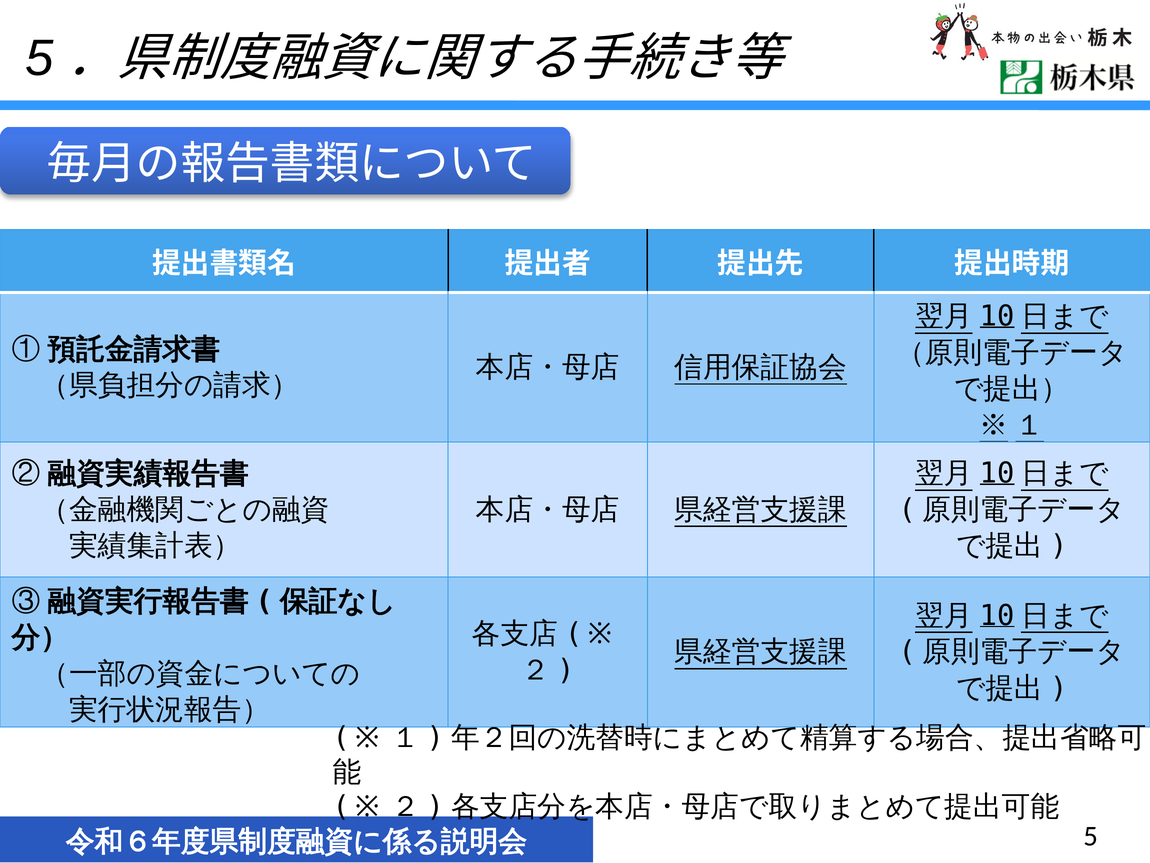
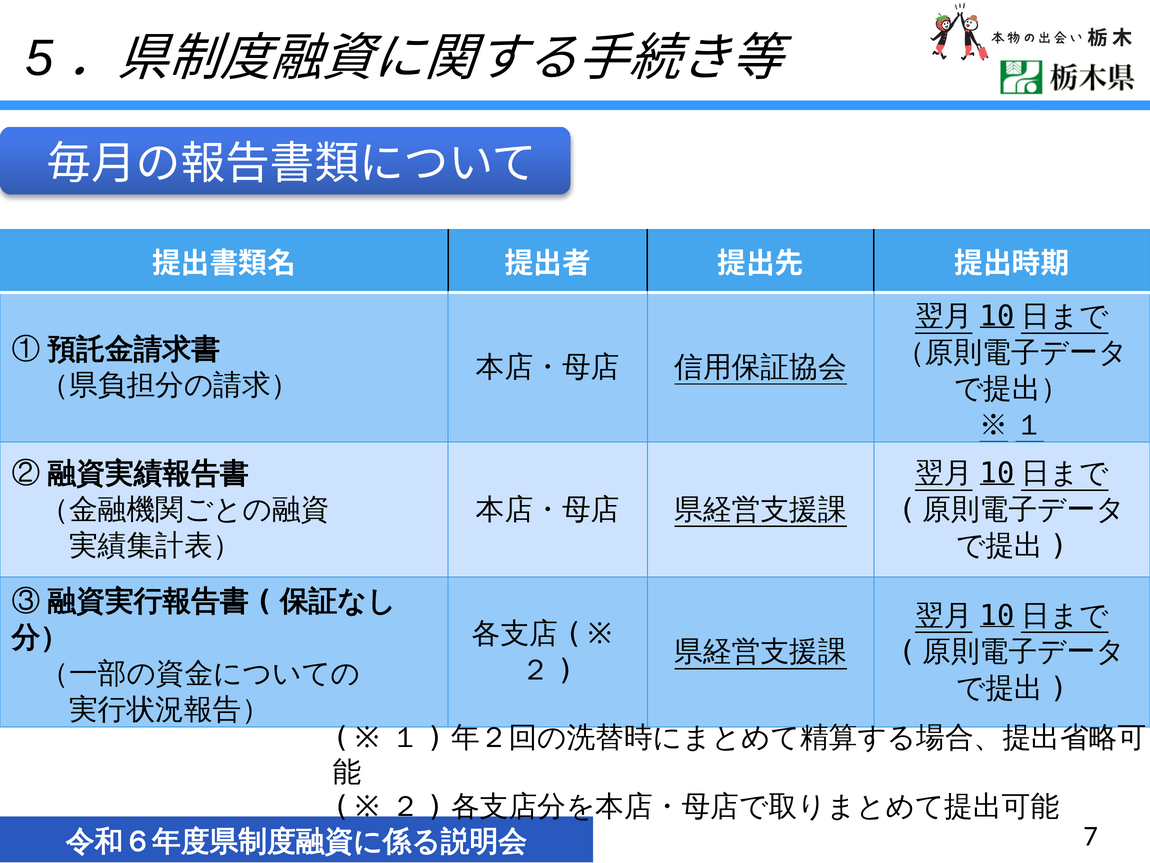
5 at (1091, 836): 5 -> 7
